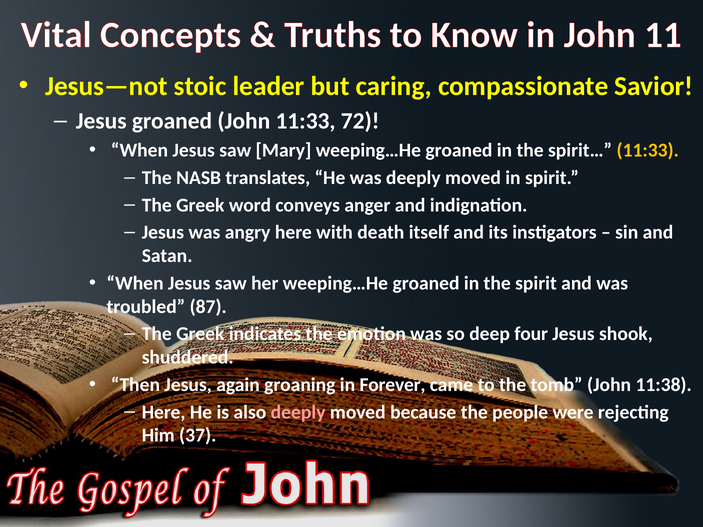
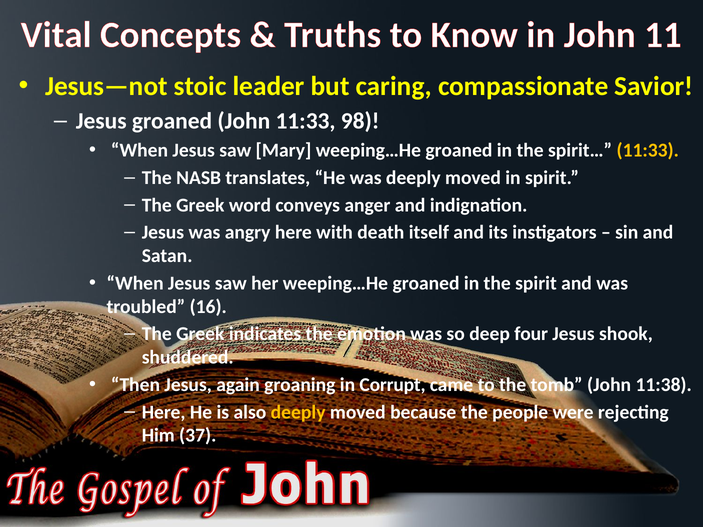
72: 72 -> 98
87: 87 -> 16
Forever: Forever -> Corrupt
deeply at (298, 412) colour: pink -> yellow
